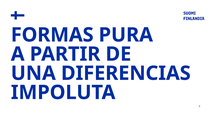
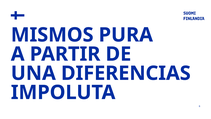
FORMAS: FORMAS -> MISMOS
